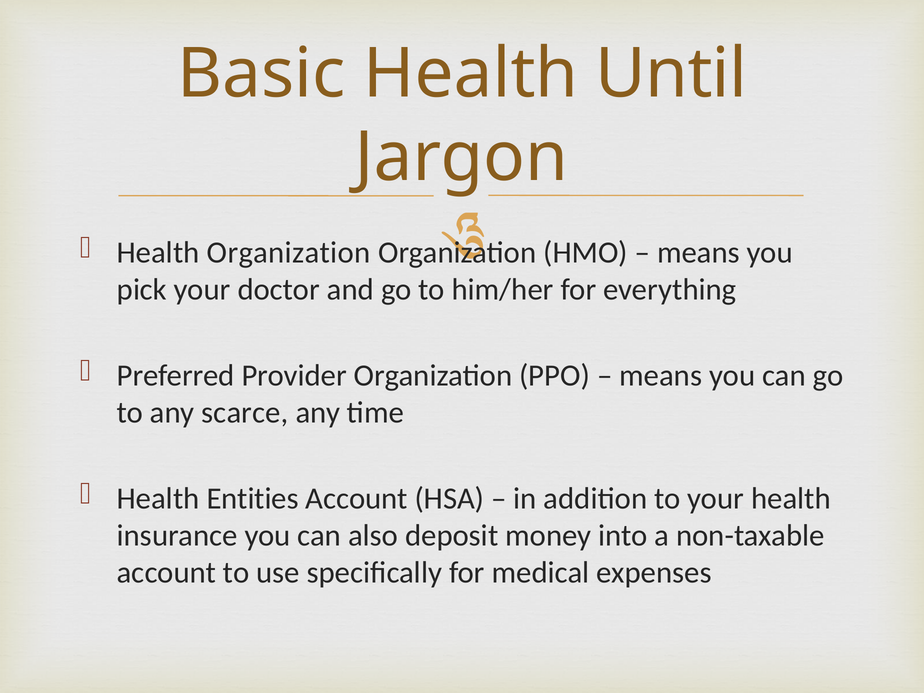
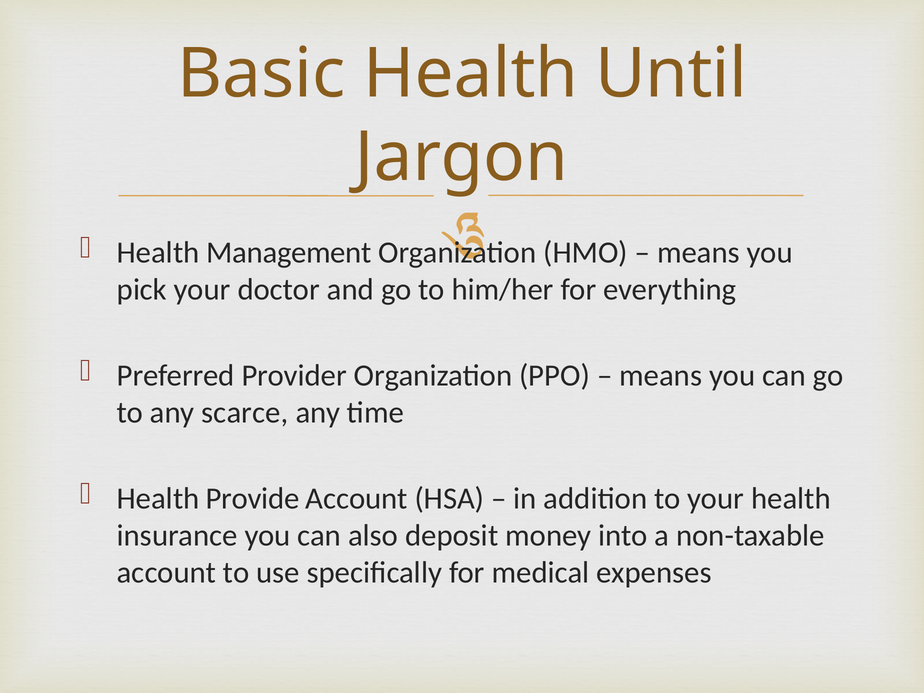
Health Organization: Organization -> Management
Entities: Entities -> Provide
